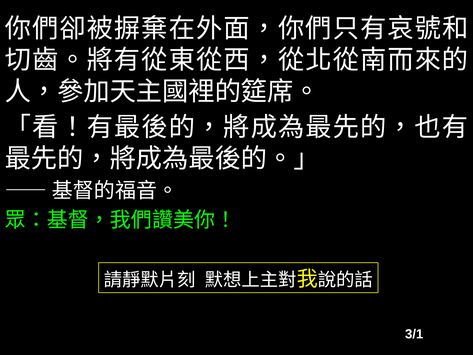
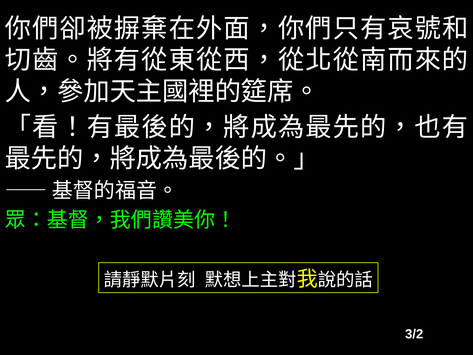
3/1: 3/1 -> 3/2
